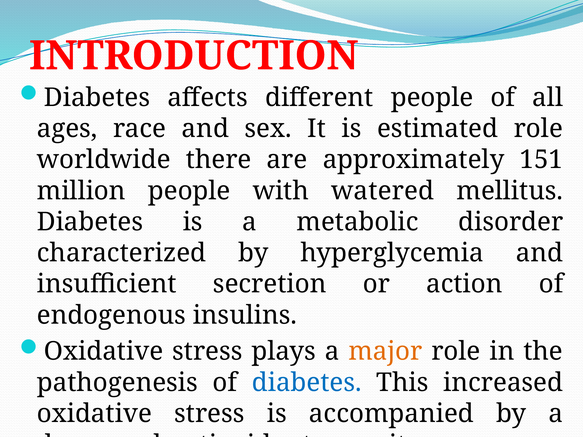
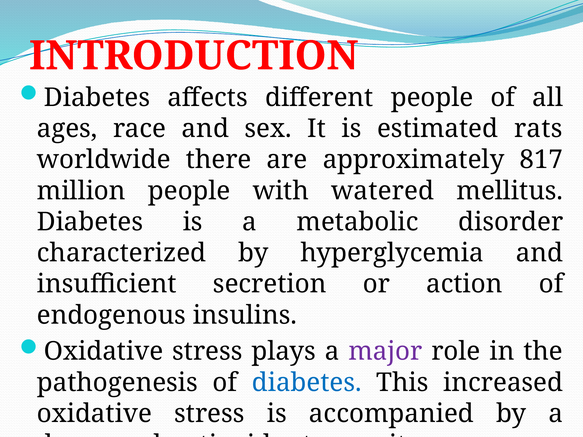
estimated role: role -> rats
151: 151 -> 817
major colour: orange -> purple
